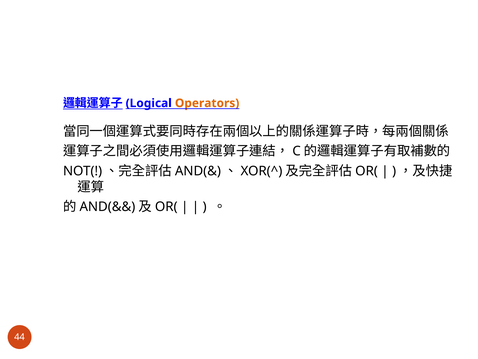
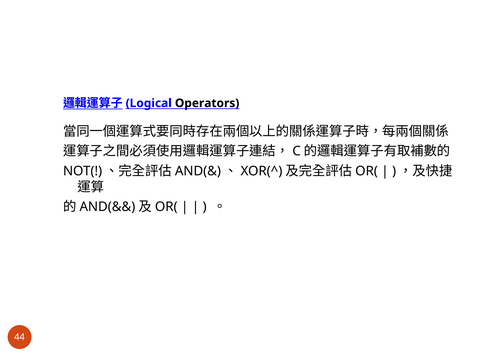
Operators colour: orange -> black
